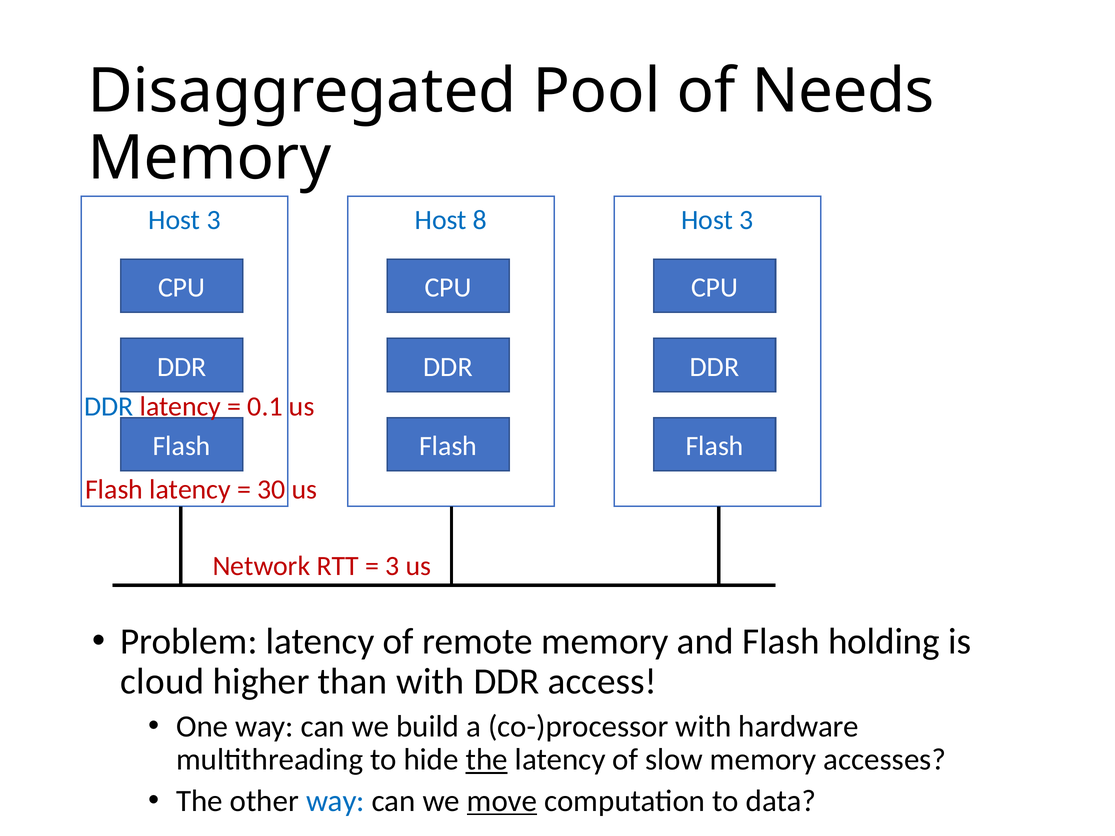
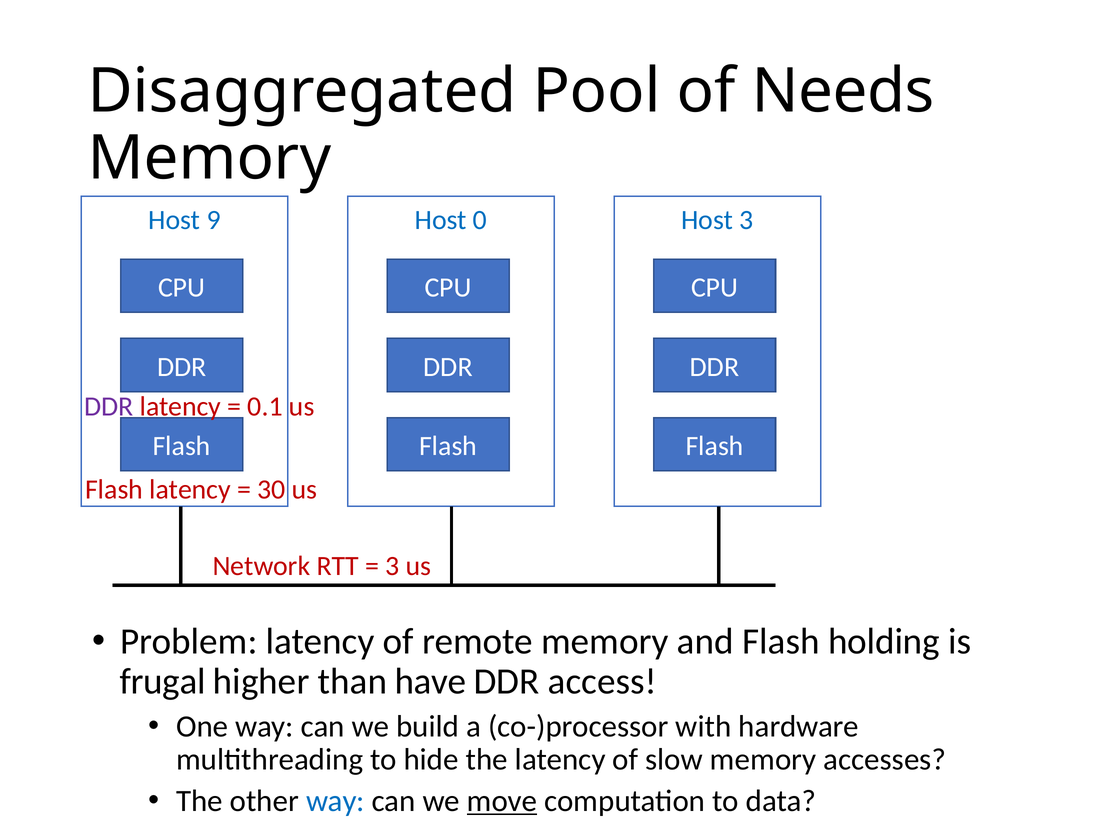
3 at (214, 220): 3 -> 9
8: 8 -> 0
DDR at (109, 407) colour: blue -> purple
cloud: cloud -> frugal
than with: with -> have
the at (487, 760) underline: present -> none
